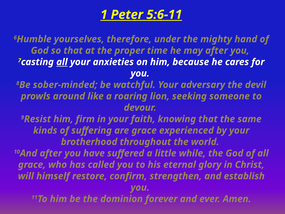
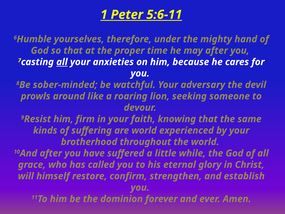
are grace: grace -> world
